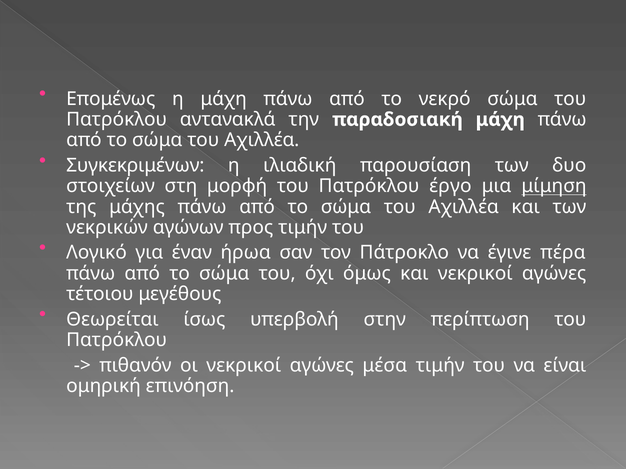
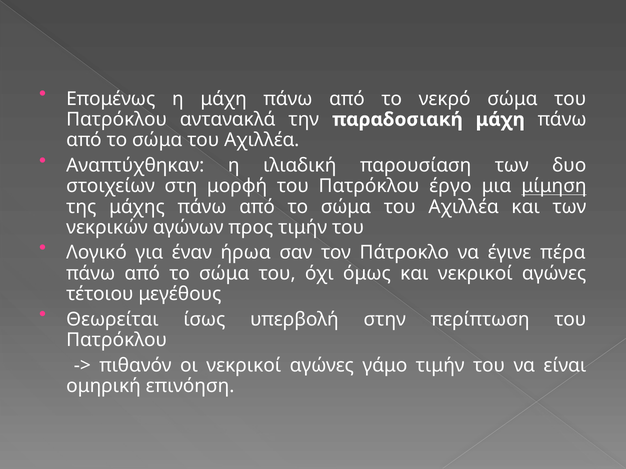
Συγκεκριμένων: Συγκεκριμένων -> Αναπτύχθηκαν
μέσα: μέσα -> γάμο
